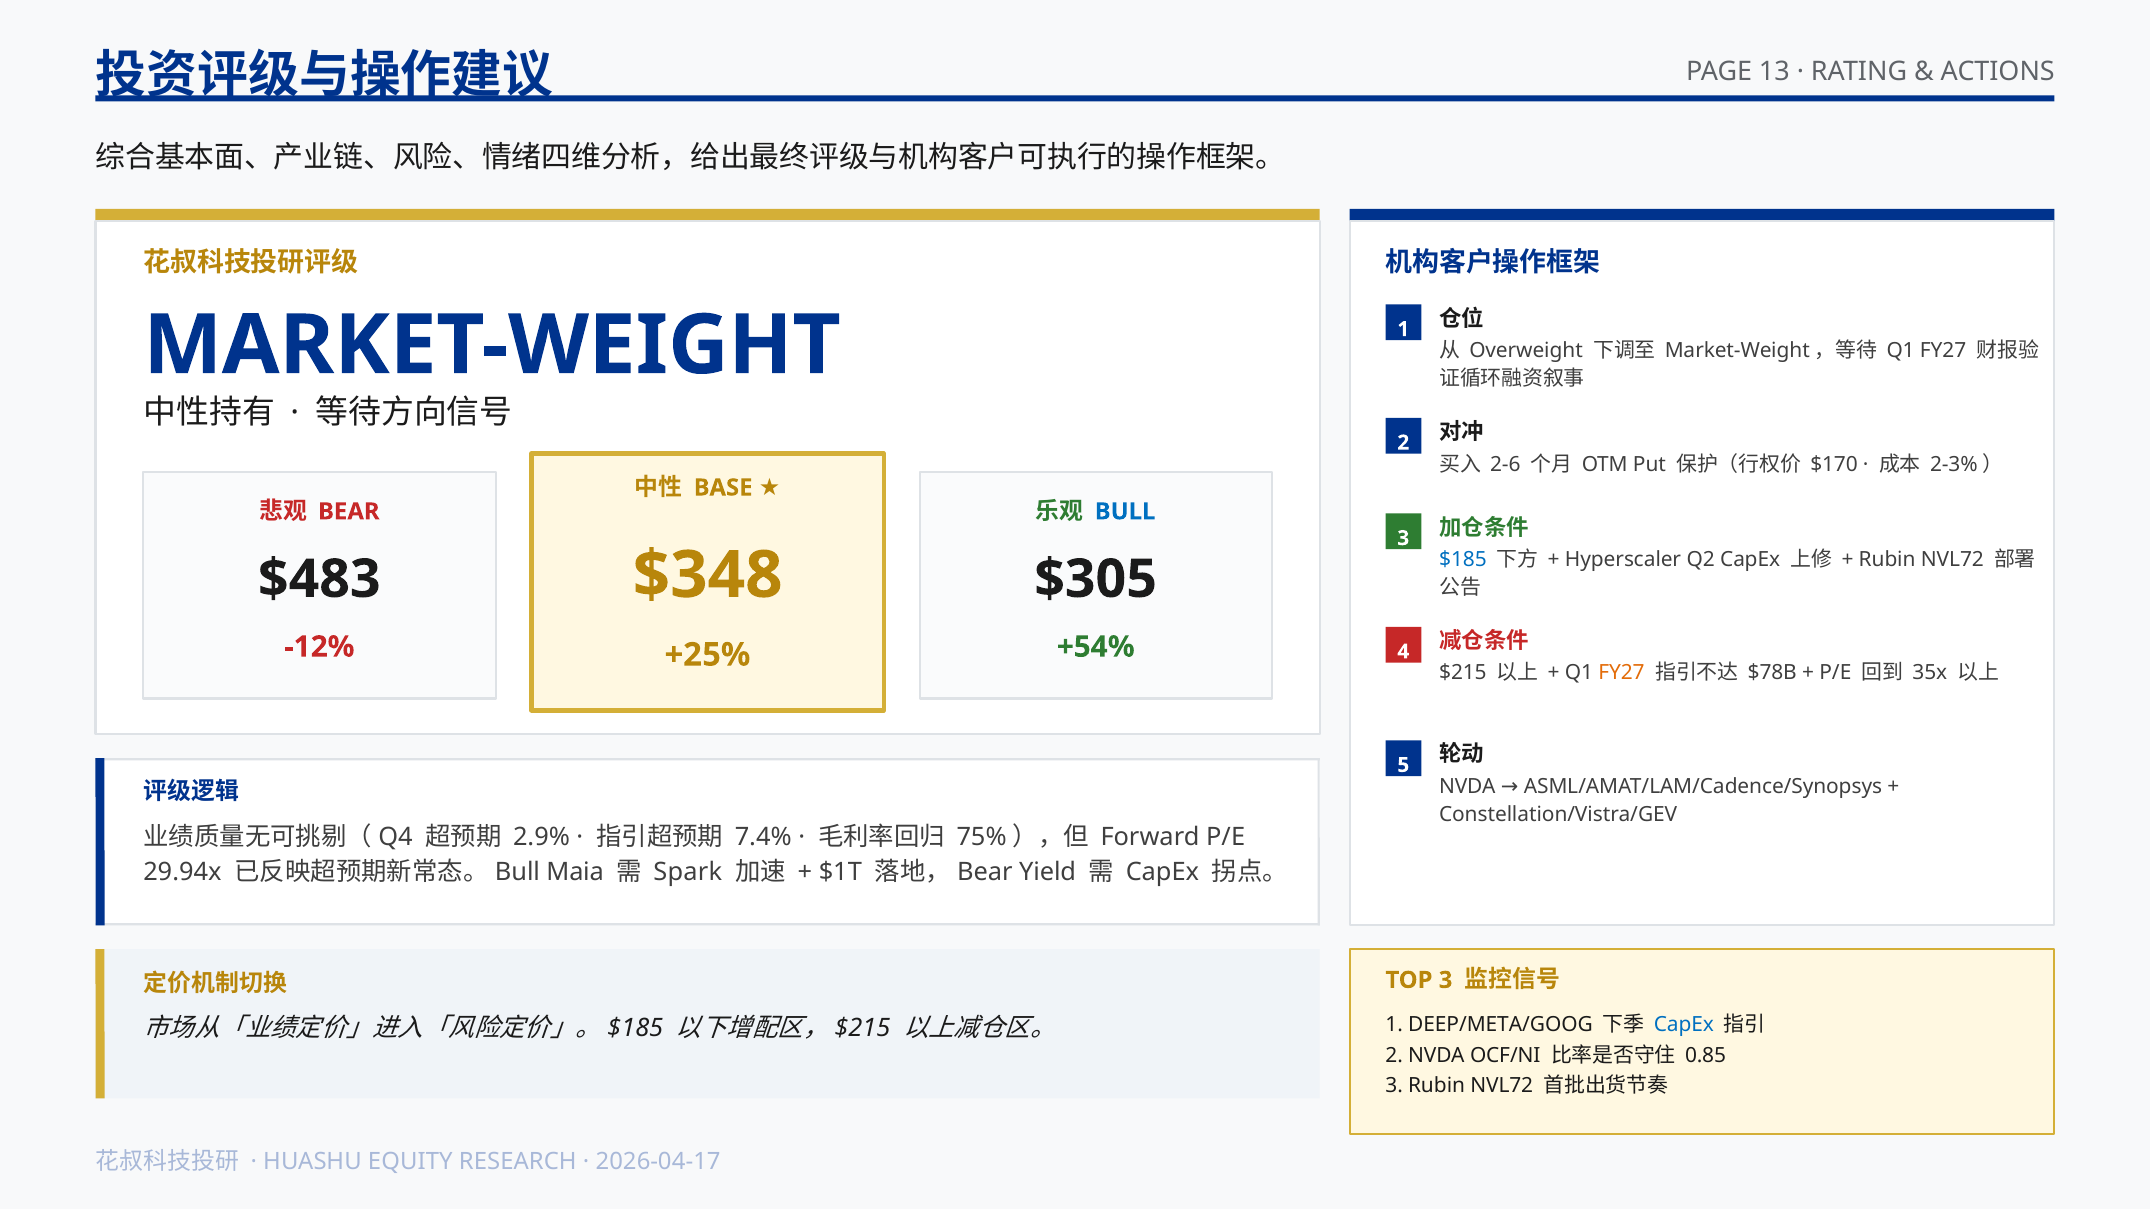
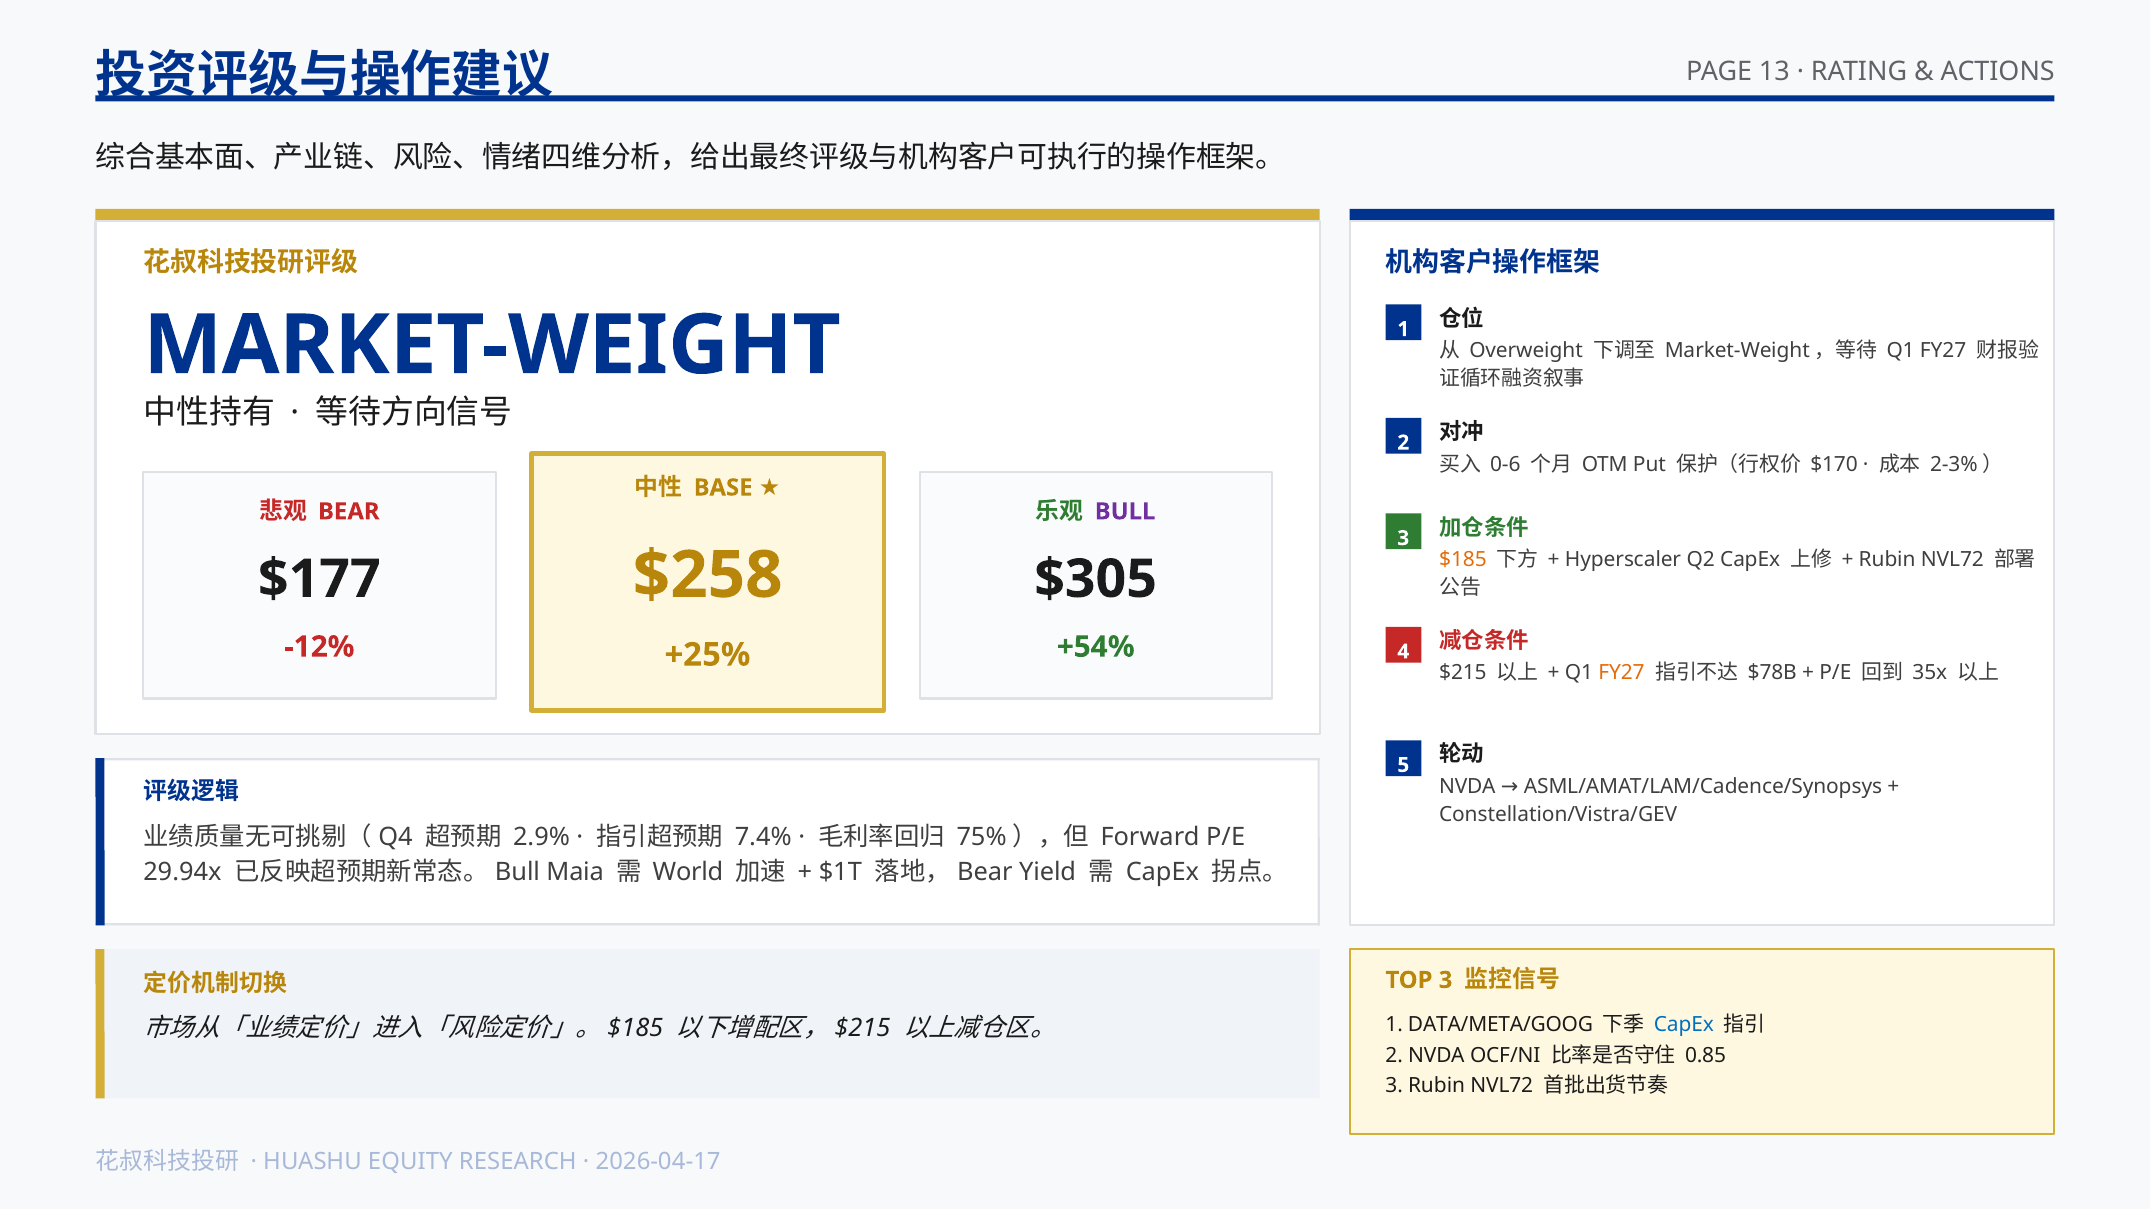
2-6: 2-6 -> 0-6
BULL colour: blue -> purple
$185 colour: blue -> orange
$348: $348 -> $258
$483: $483 -> $177
Spark: Spark -> World
DEEP/META/GOOG: DEEP/META/GOOG -> DATA/META/GOOG
